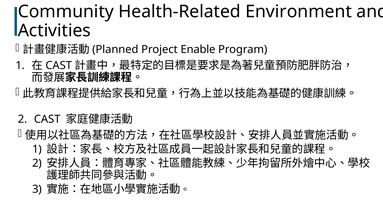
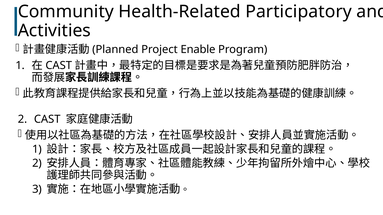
Environment: Environment -> Participatory
